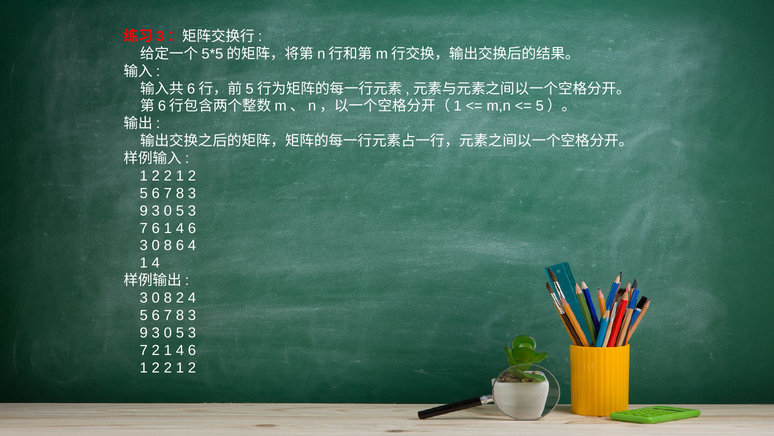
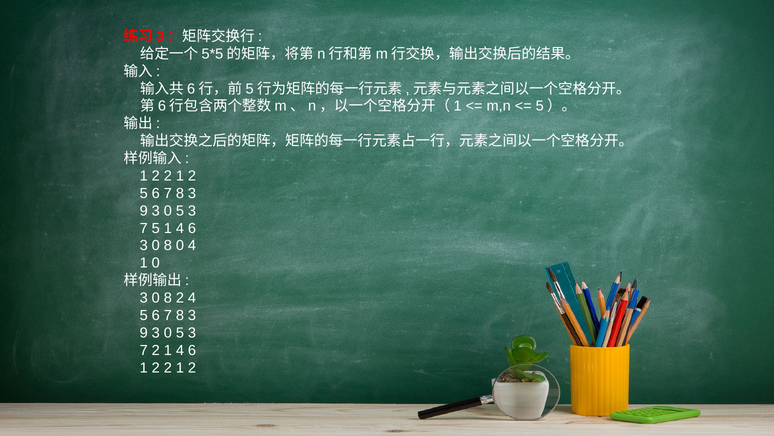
7 6: 6 -> 5
8 6: 6 -> 0
4 at (156, 263): 4 -> 0
